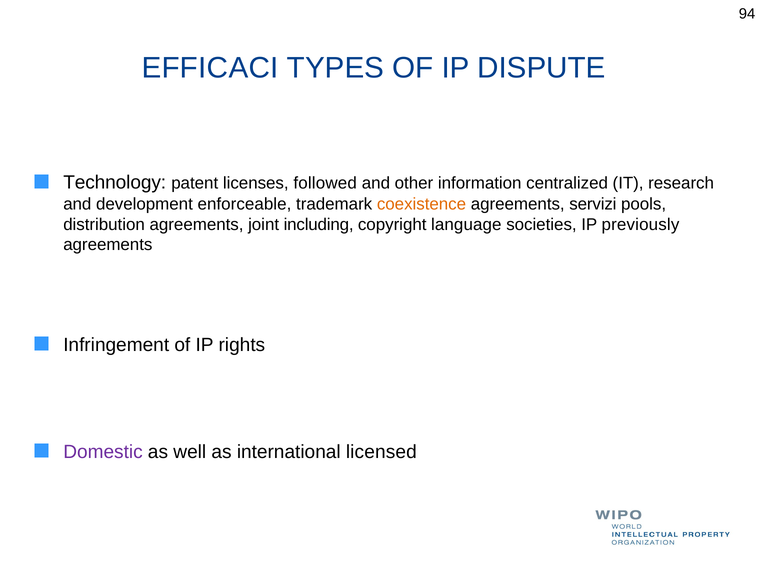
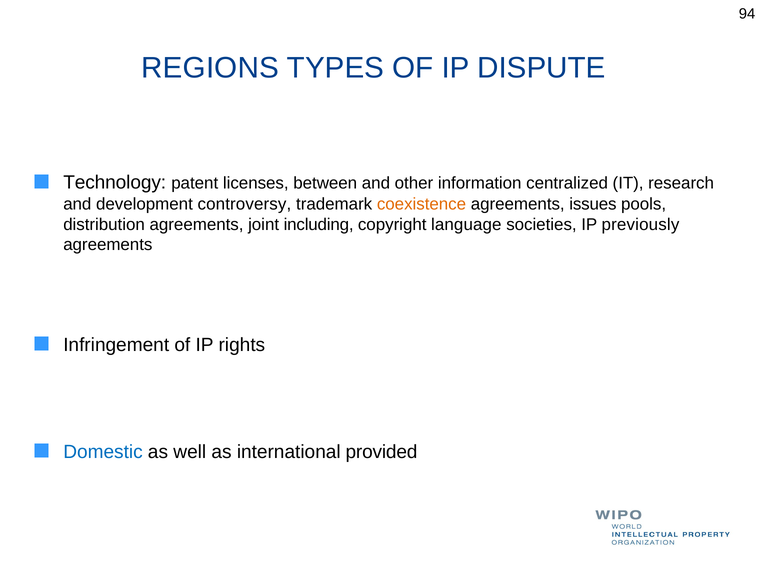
EFFICACI: EFFICACI -> REGIONS
followed: followed -> between
enforceable: enforceable -> controversy
servizi: servizi -> issues
Domestic colour: purple -> blue
licensed: licensed -> provided
